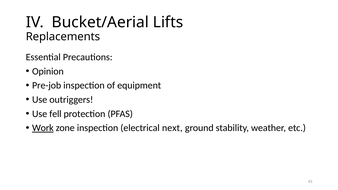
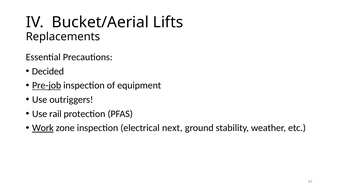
Opinion: Opinion -> Decided
Pre-job underline: none -> present
fell: fell -> rail
